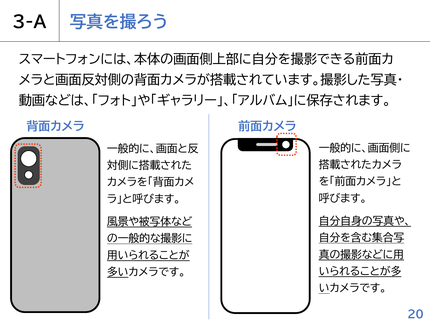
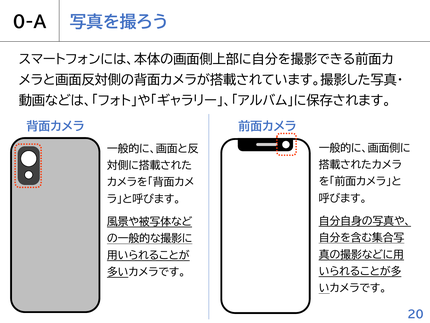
3-A: 3-A -> 0-A
